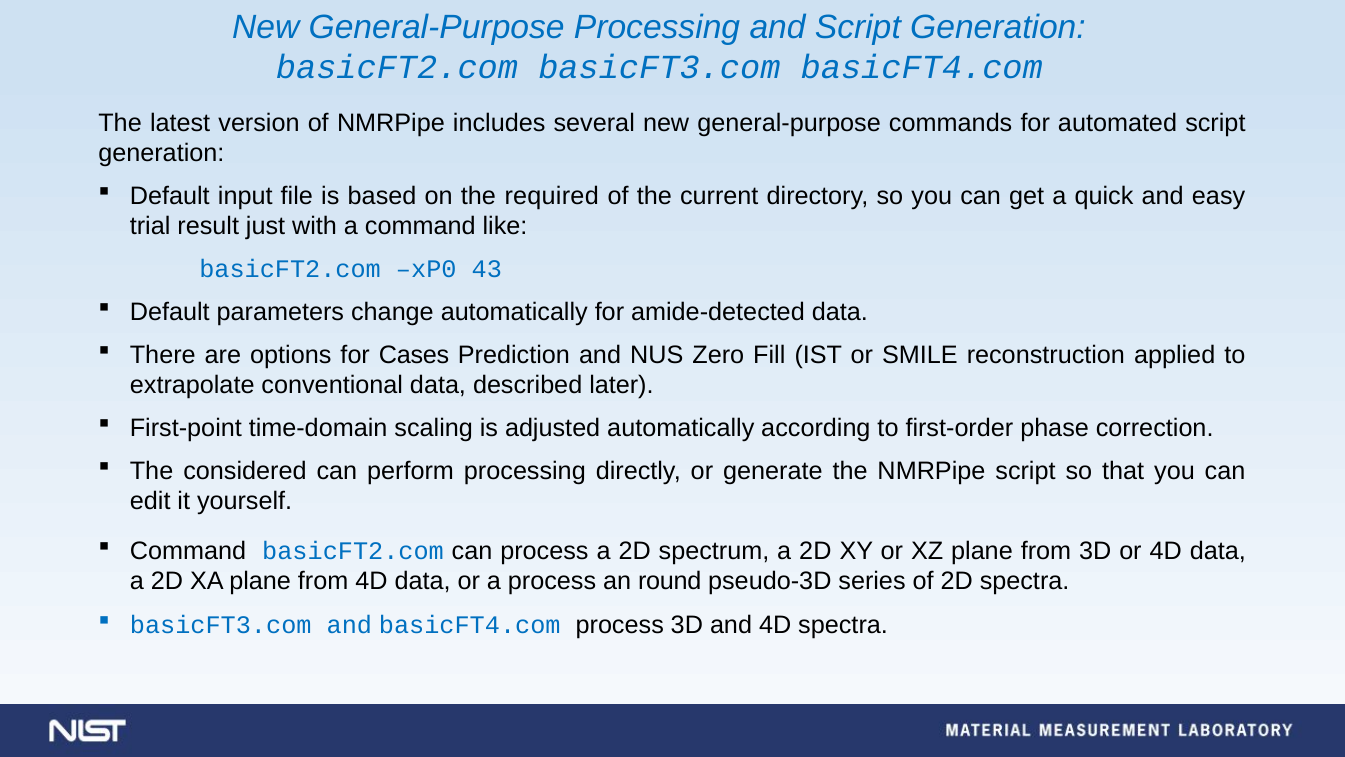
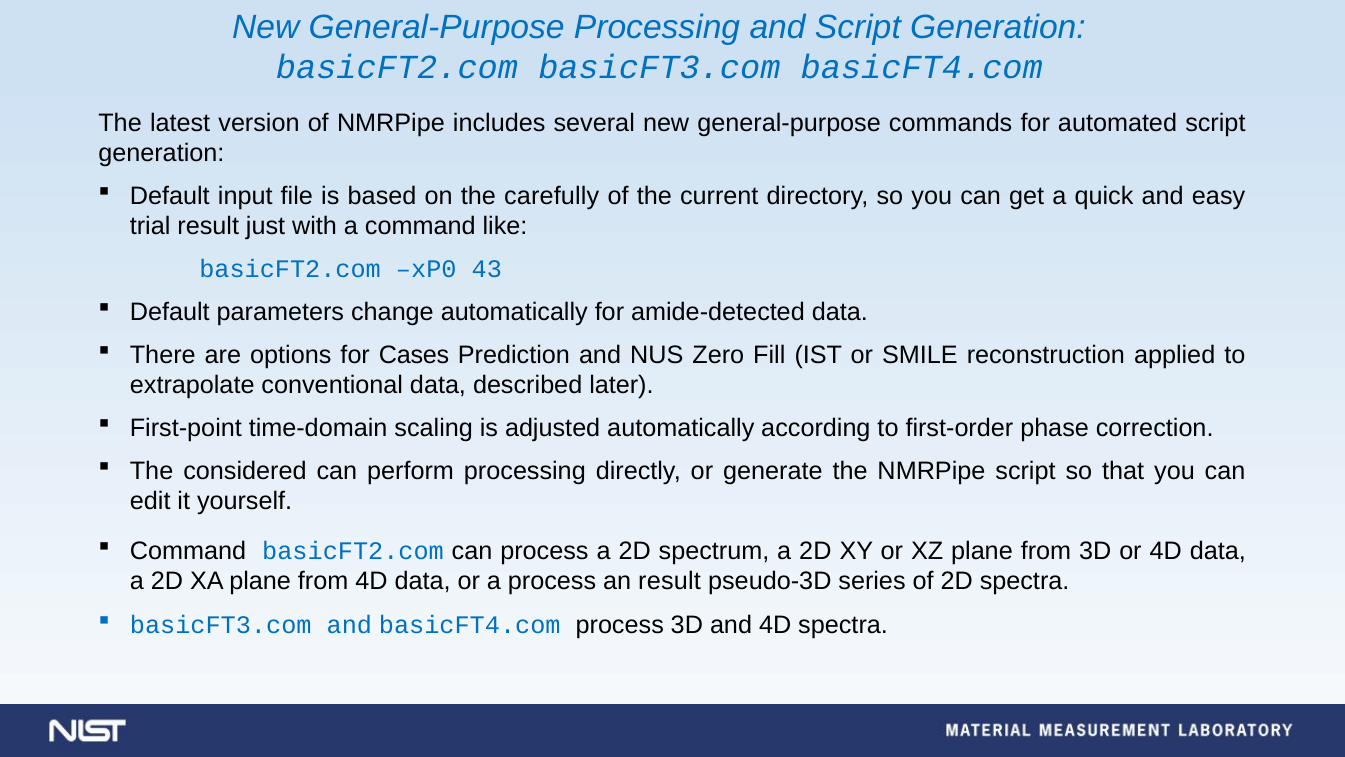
required: required -> carefully
an round: round -> result
